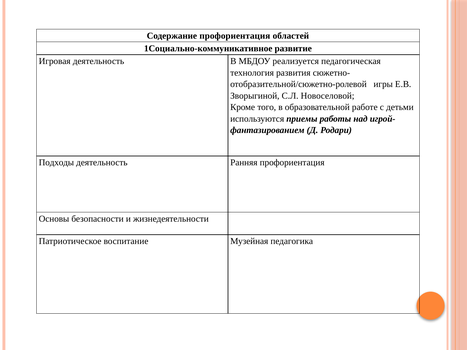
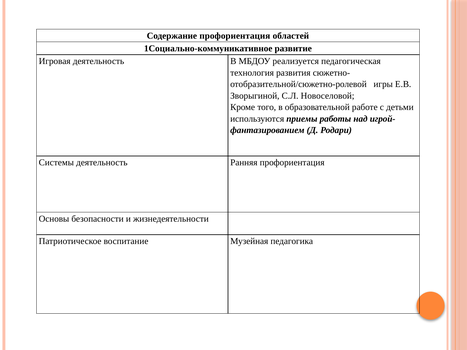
Подходы: Подходы -> Системы
